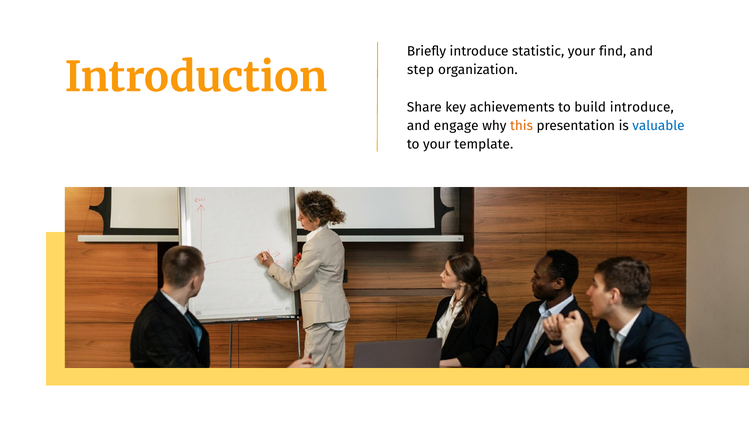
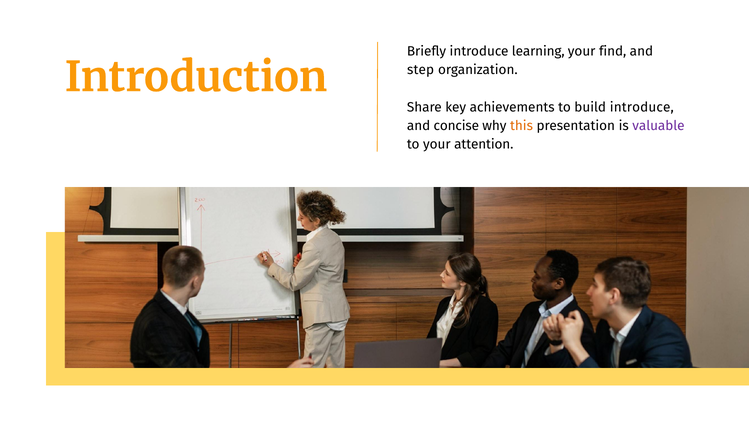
statistic: statistic -> learning
engage: engage -> concise
valuable colour: blue -> purple
template: template -> attention
